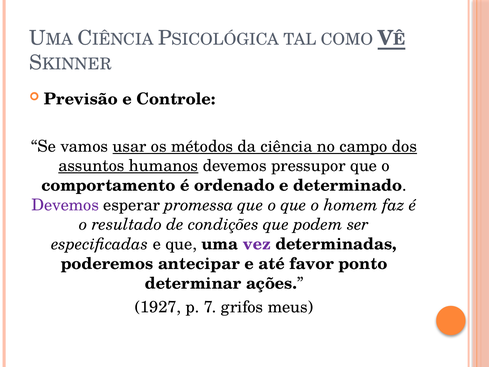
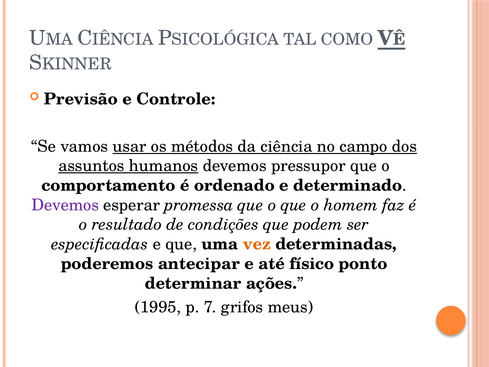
vez colour: purple -> orange
favor: favor -> físico
1927: 1927 -> 1995
